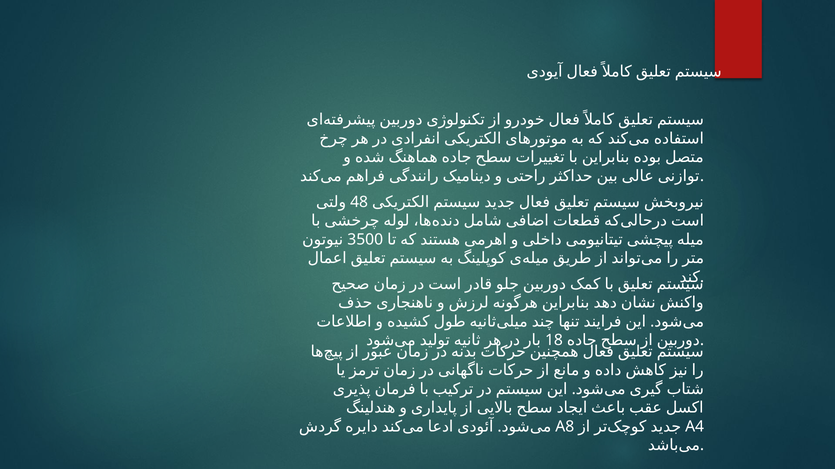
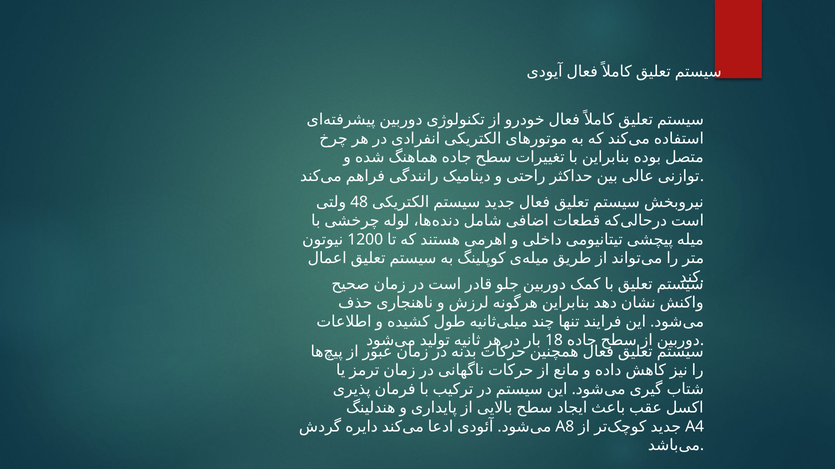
3500: 3500 -> 1200
